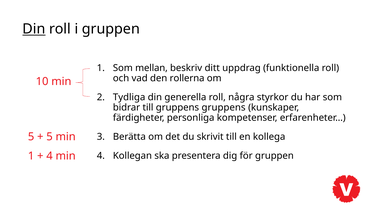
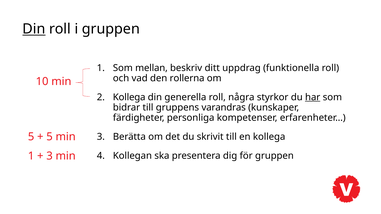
Tydliga at (129, 97): Tydliga -> Kollega
har underline: none -> present
gruppens gruppens: gruppens -> varandras
4 at (50, 156): 4 -> 3
